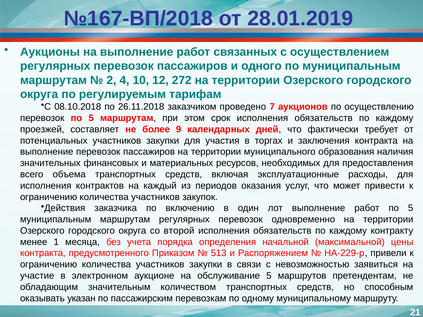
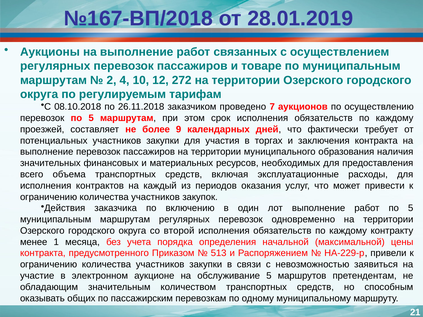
одного: одного -> товаре
указан: указан -> общих
